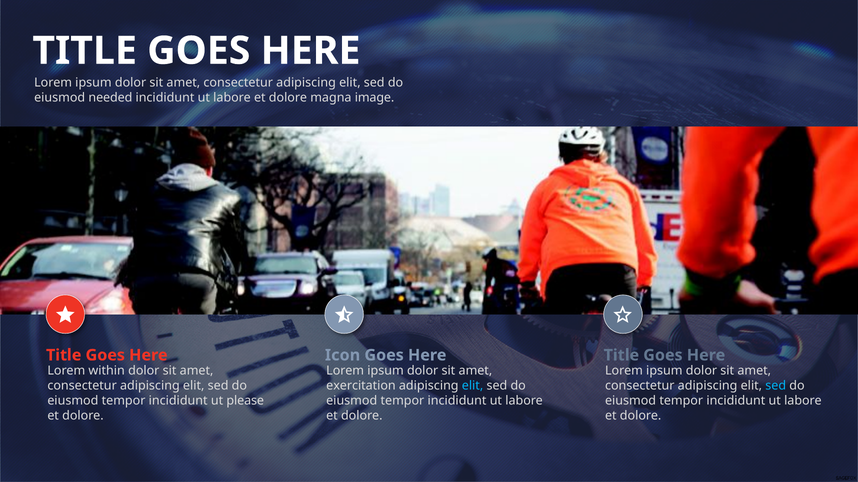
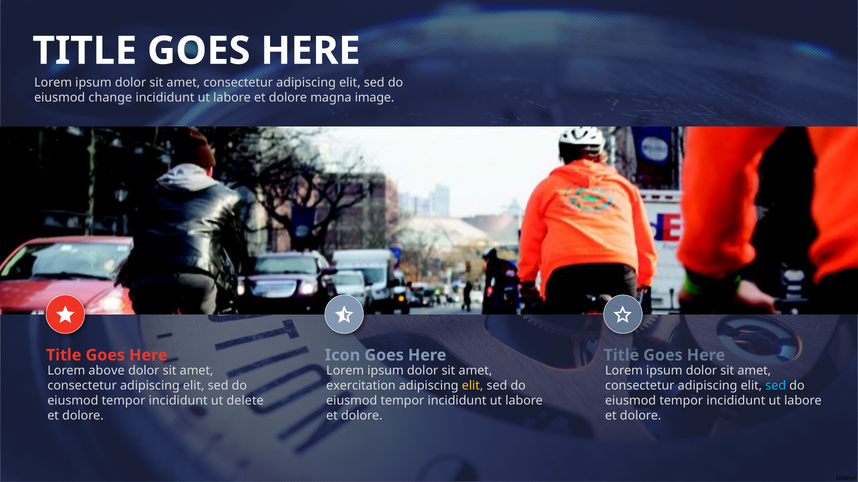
needed: needed -> change
within: within -> above
elit at (473, 386) colour: light blue -> yellow
please: please -> delete
